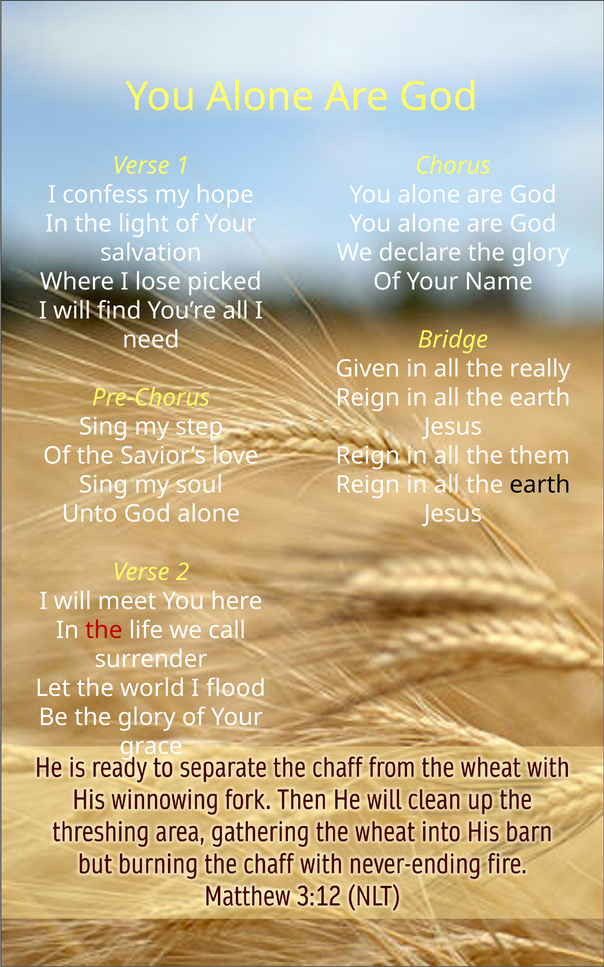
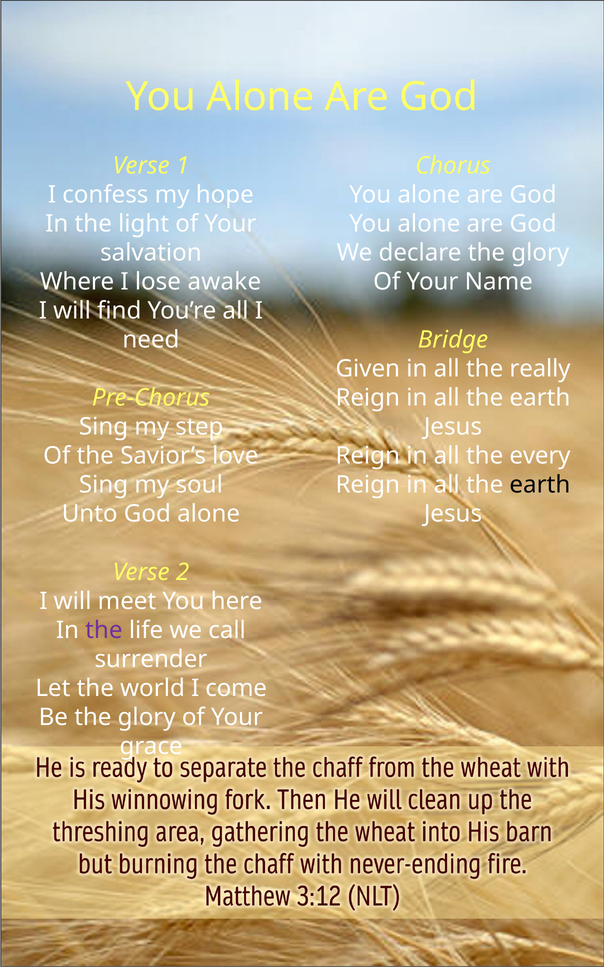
picked: picked -> awake
them: them -> every
the at (104, 630) colour: red -> purple
flood: flood -> come
